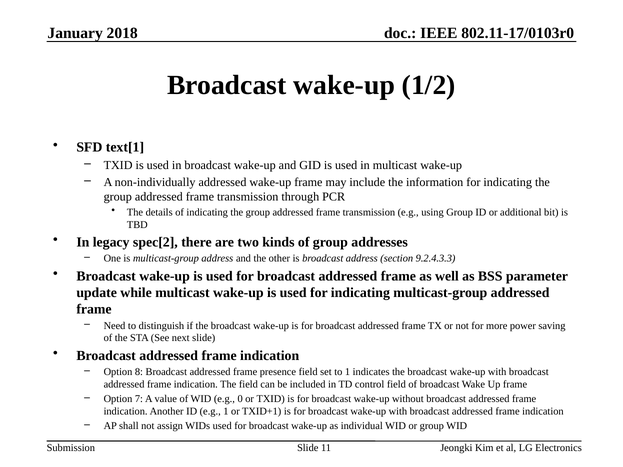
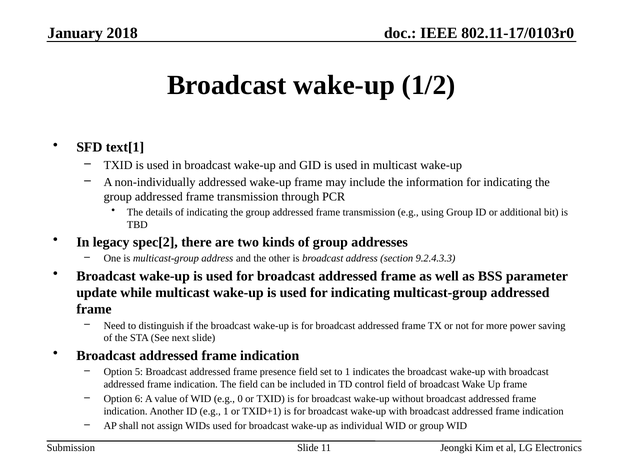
8: 8 -> 5
7: 7 -> 6
